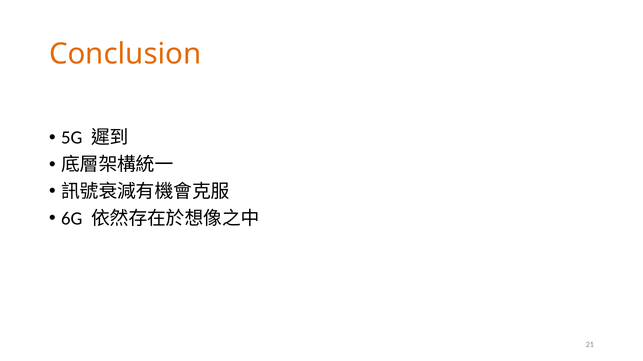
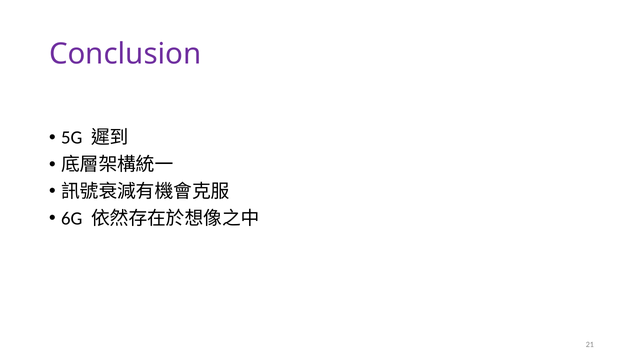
Conclusion colour: orange -> purple
